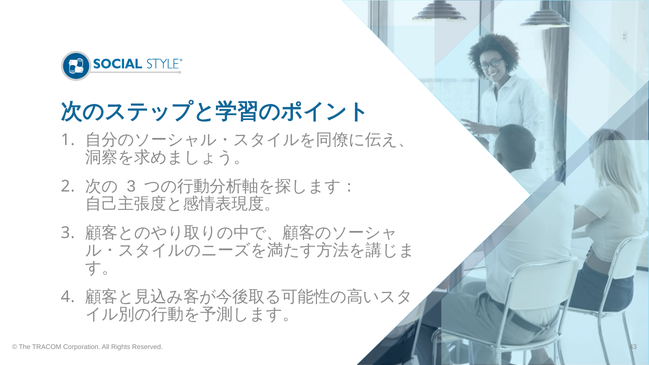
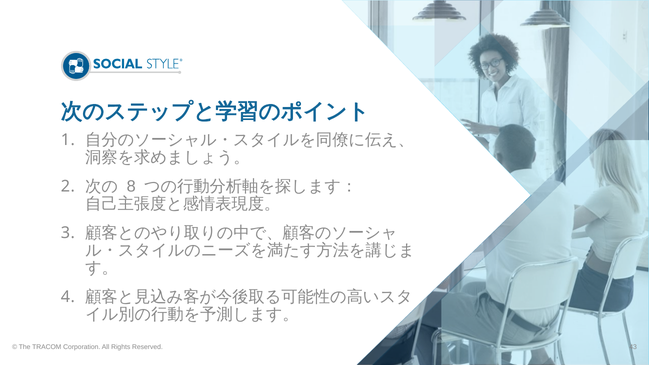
3 at (131, 186): 3 -> 8
